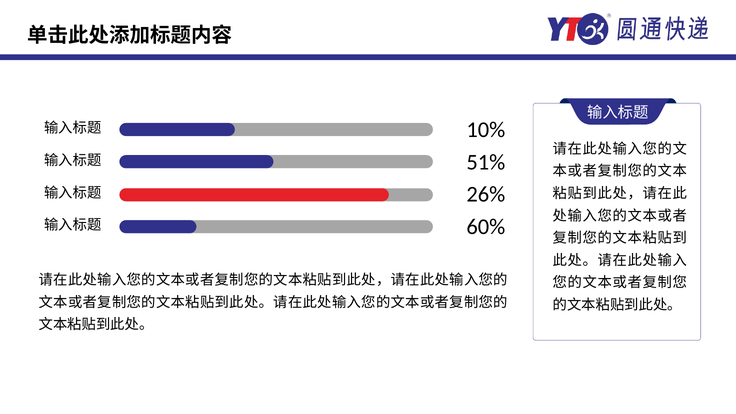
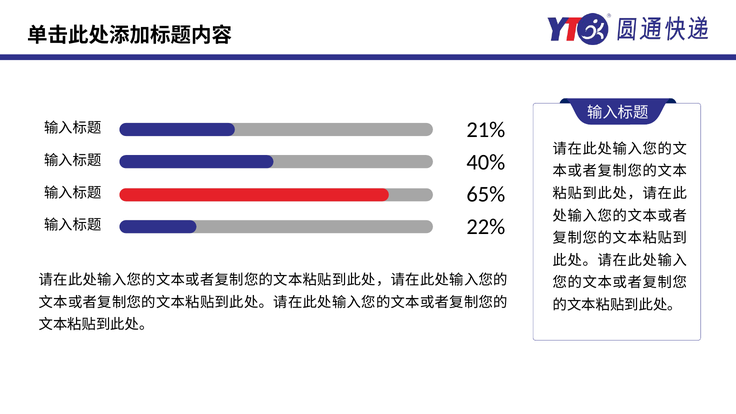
10%: 10% -> 21%
51%: 51% -> 40%
26%: 26% -> 65%
60%: 60% -> 22%
